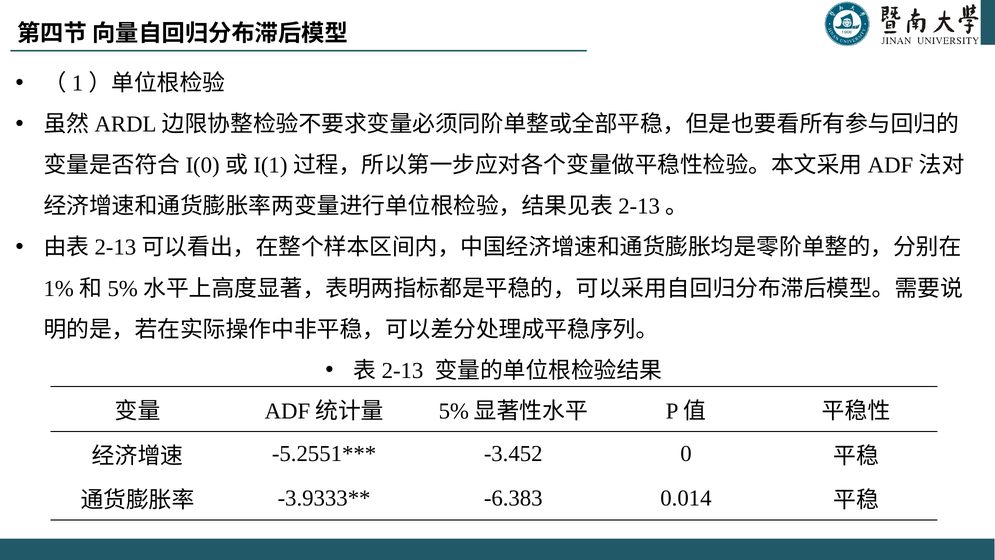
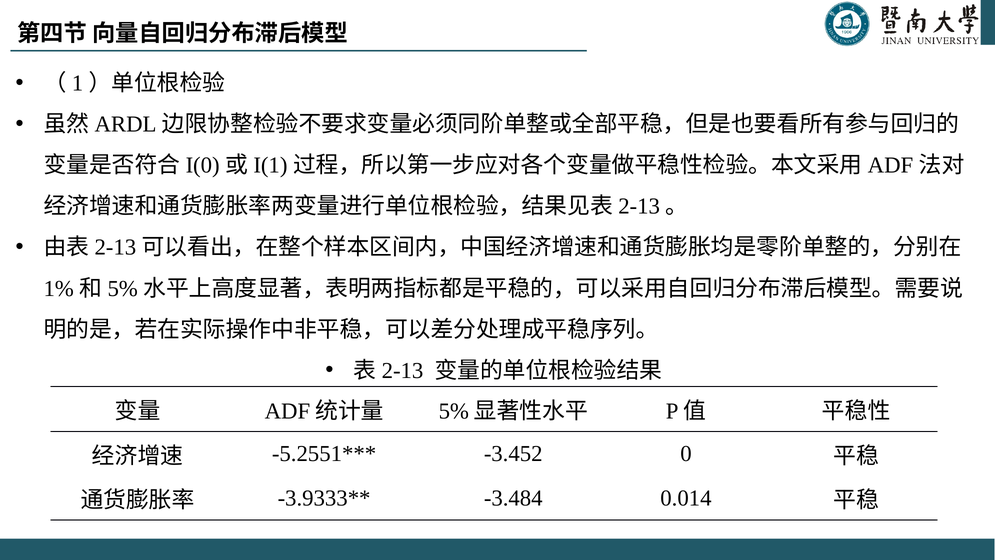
-6.383: -6.383 -> -3.484
